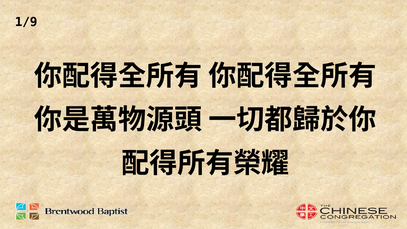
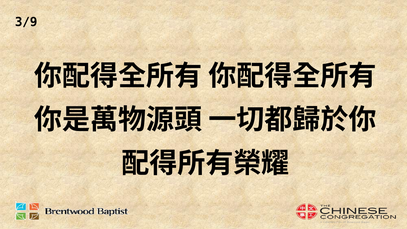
1/9: 1/9 -> 3/9
